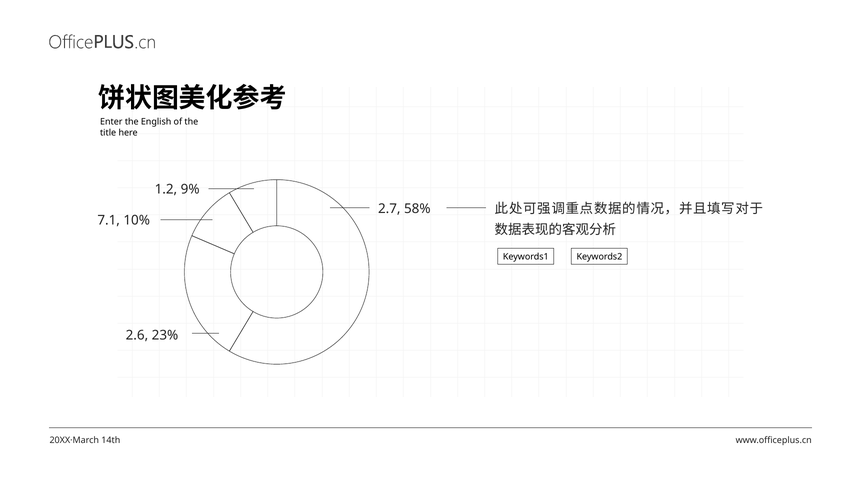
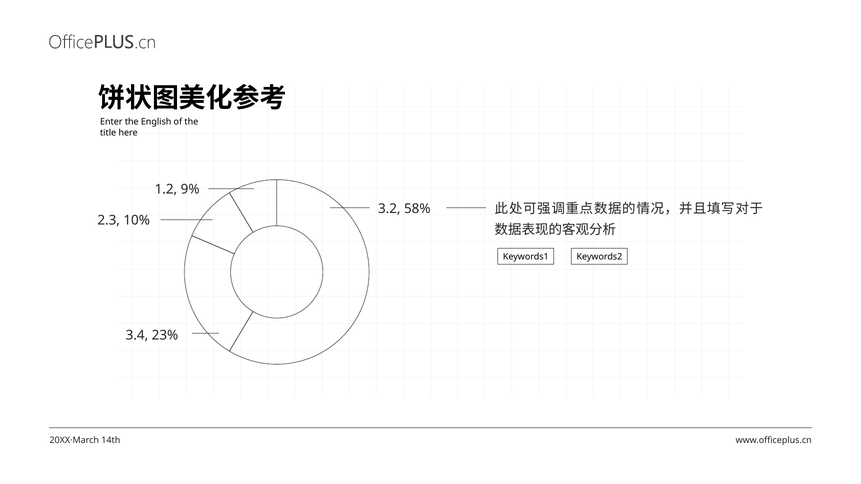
2.7: 2.7 -> 3.2
7.1: 7.1 -> 2.3
2.6: 2.6 -> 3.4
